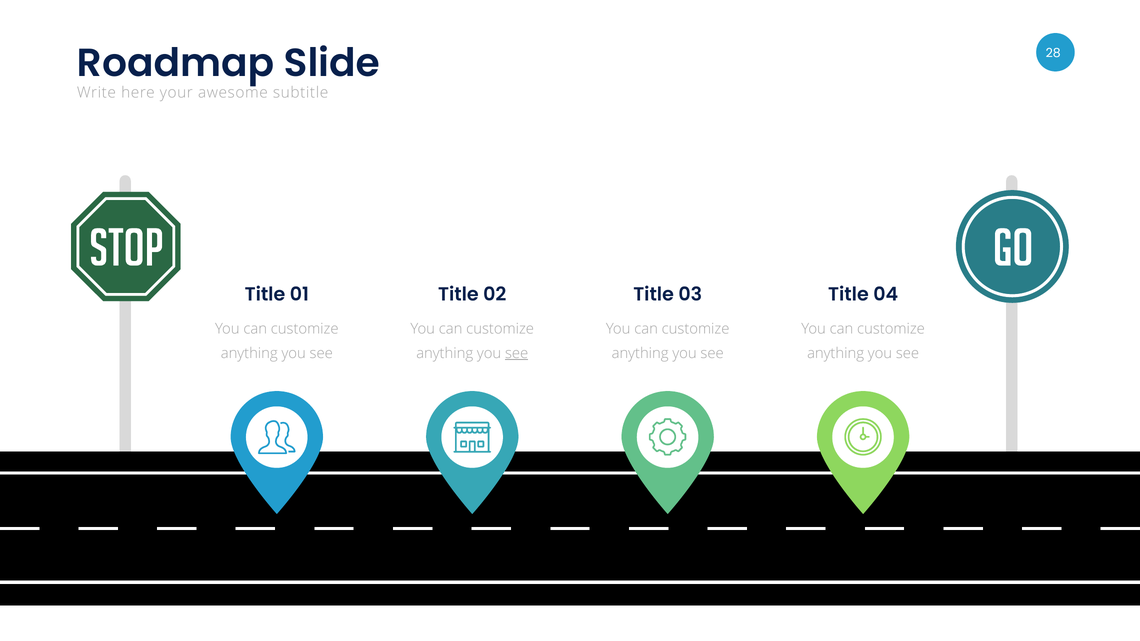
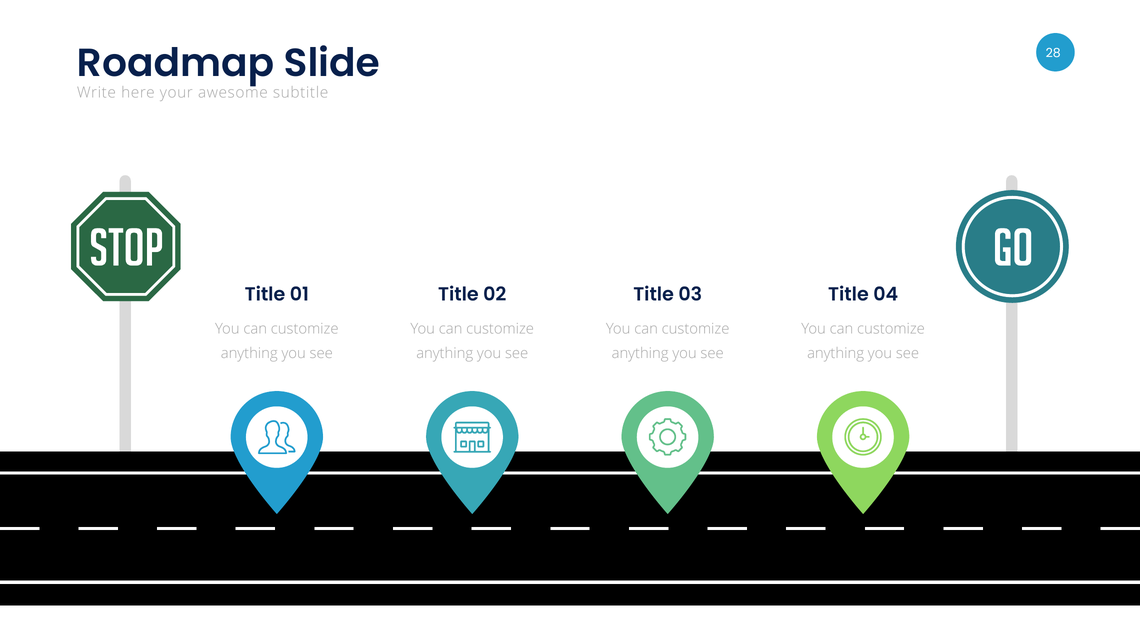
see at (517, 353) underline: present -> none
